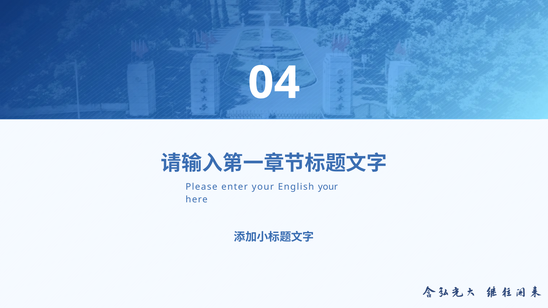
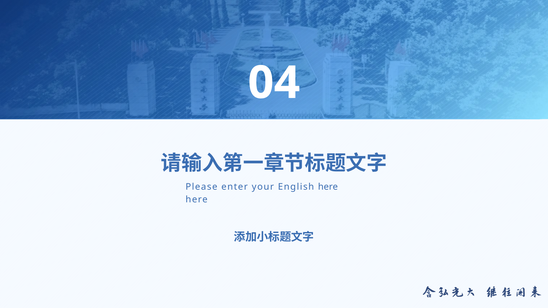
English your: your -> here
